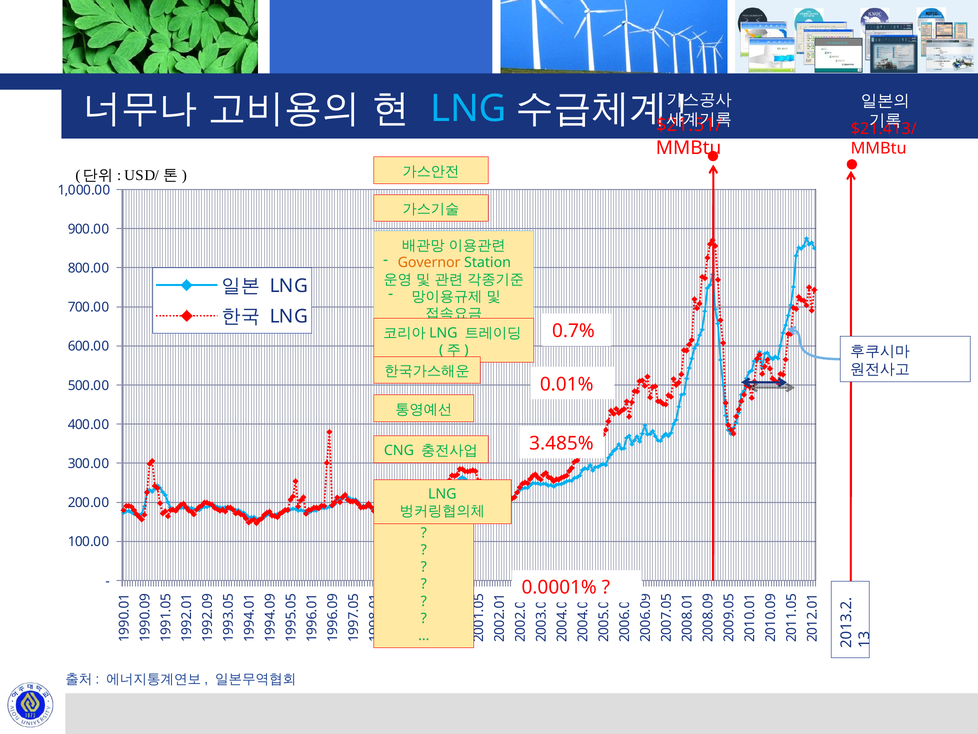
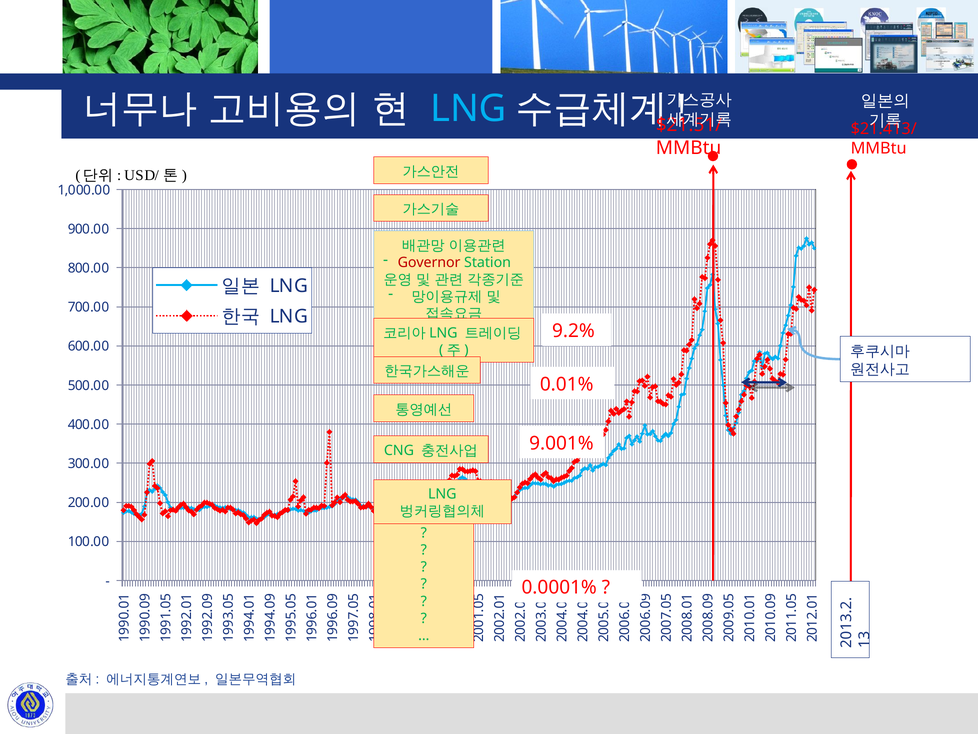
Governor colour: orange -> red
0.7%: 0.7% -> 9.2%
3.485%: 3.485% -> 9.001%
